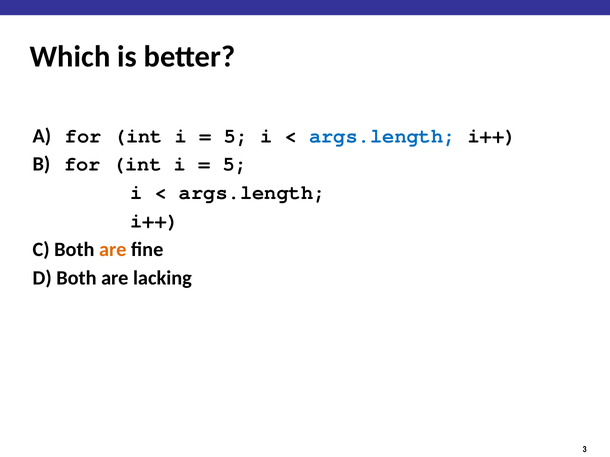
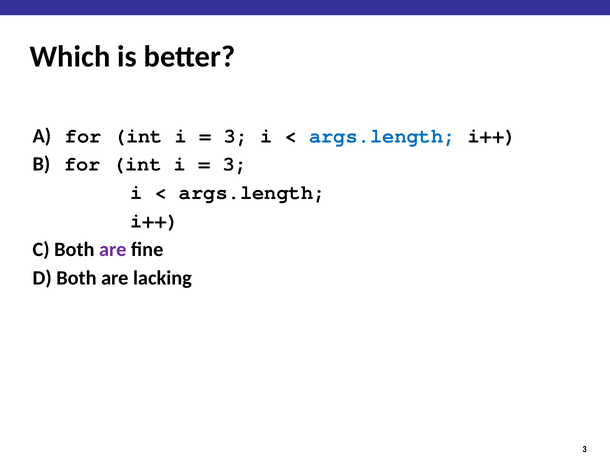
5 at (236, 136): 5 -> 3
5 at (235, 164): 5 -> 3
are at (113, 250) colour: orange -> purple
